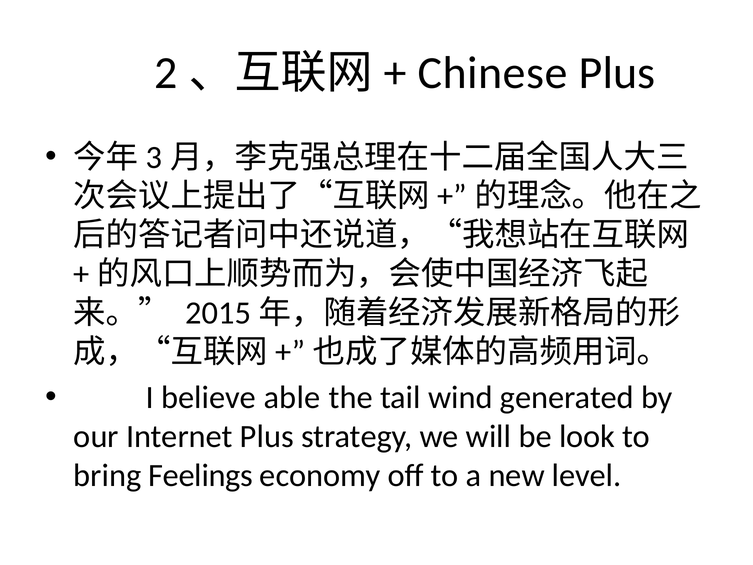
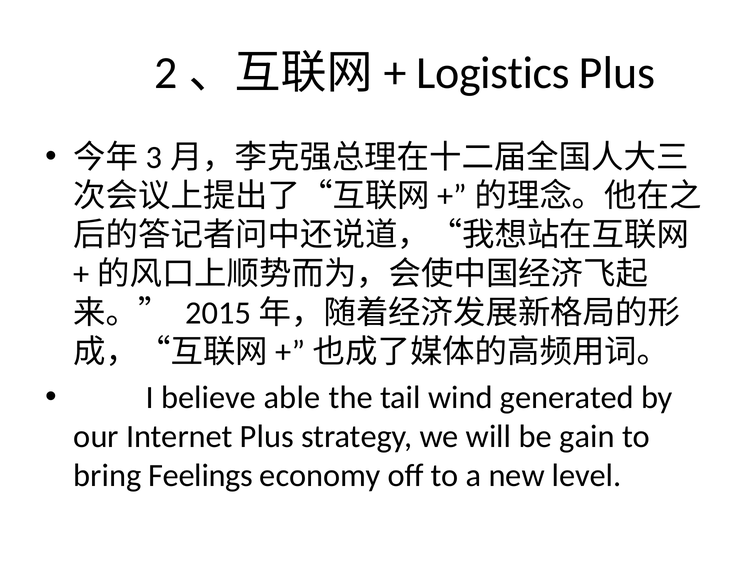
Chinese: Chinese -> Logistics
look: look -> gain
